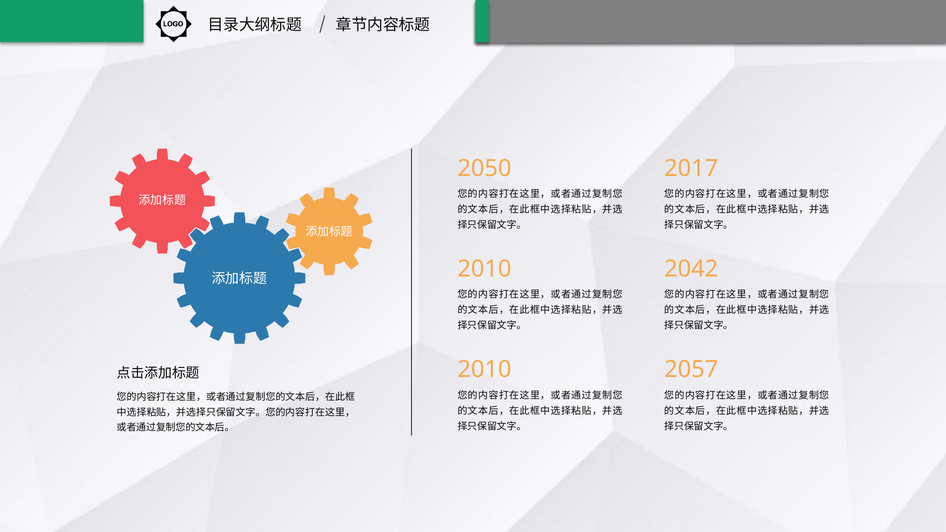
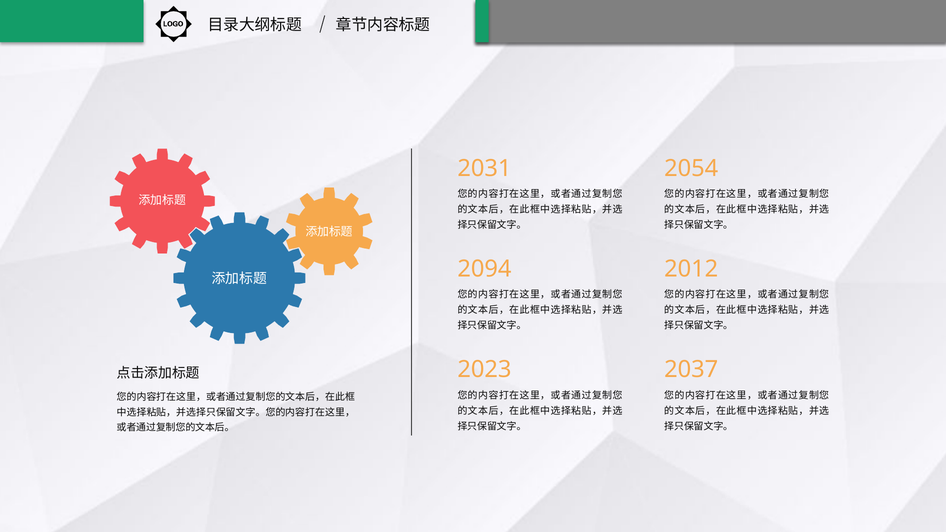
2050: 2050 -> 2031
2017: 2017 -> 2054
2010 at (484, 269): 2010 -> 2094
2042: 2042 -> 2012
2010 at (484, 370): 2010 -> 2023
2057: 2057 -> 2037
